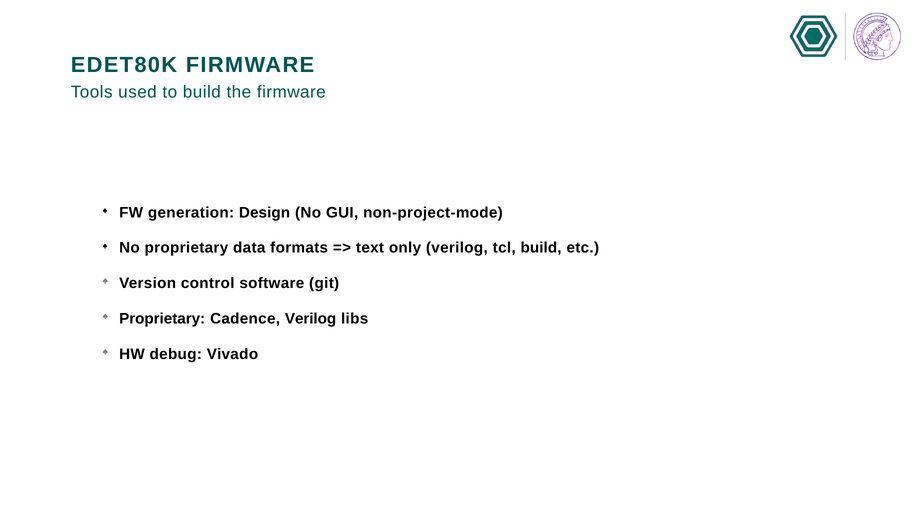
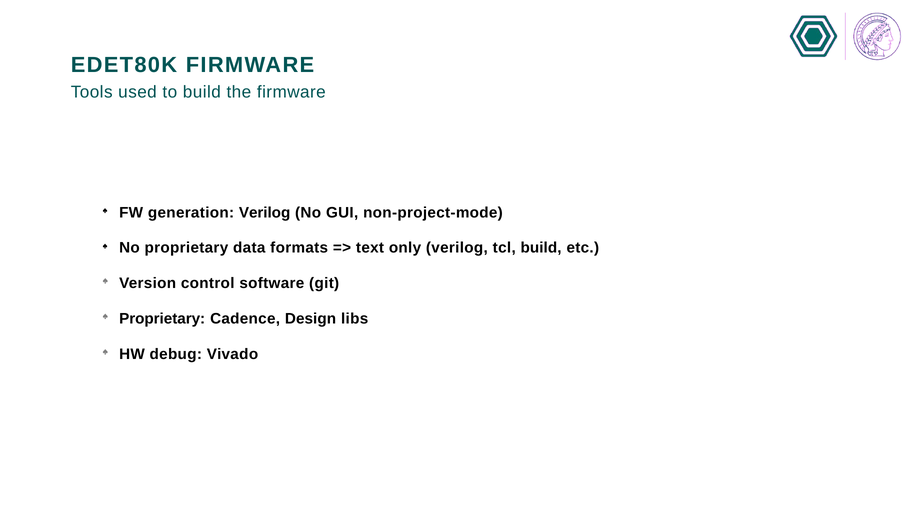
generation Design: Design -> Verilog
Cadence Verilog: Verilog -> Design
